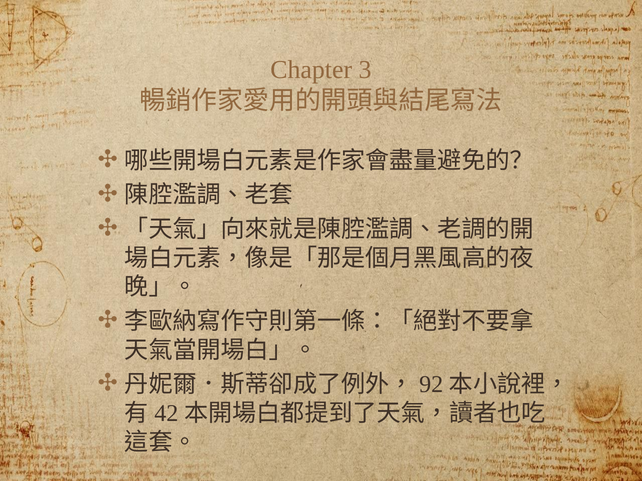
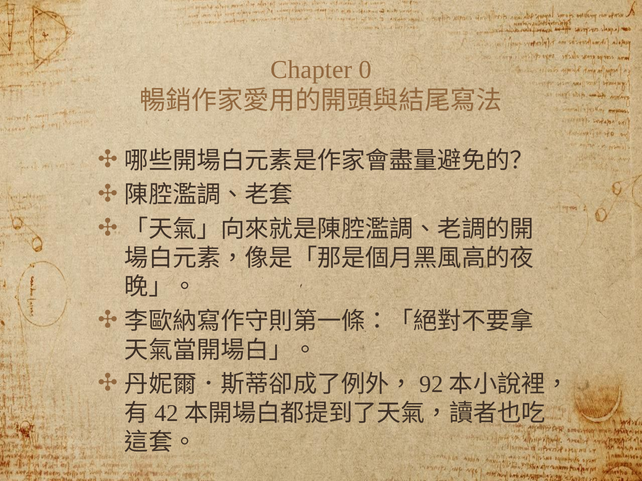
3: 3 -> 0
